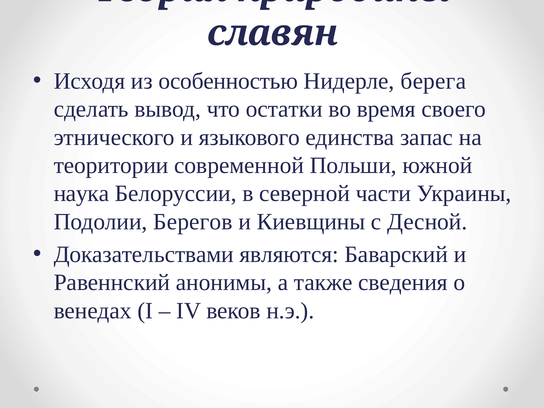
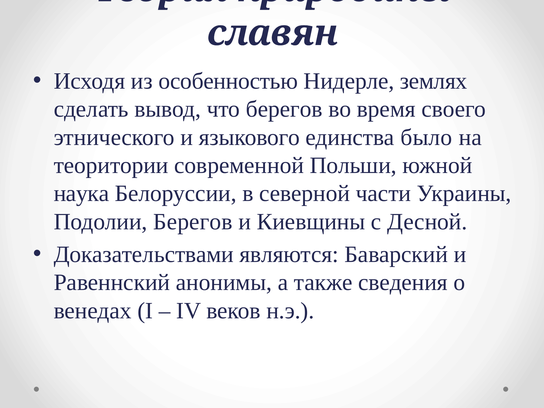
берега: берега -> землях
что остатки: остатки -> берегов
запас: запас -> было
